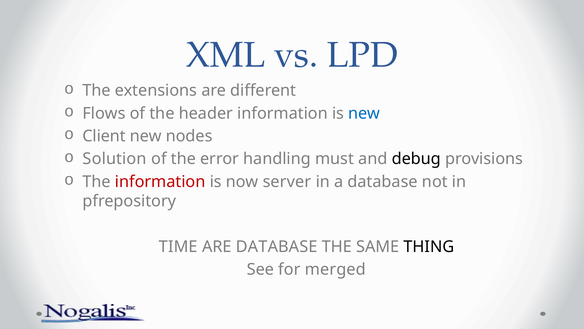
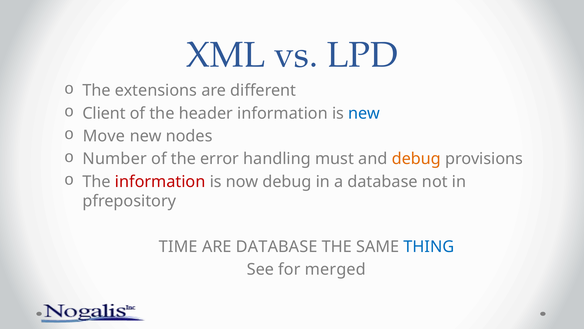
Flows: Flows -> Client
Client: Client -> Move
Solution: Solution -> Number
debug at (416, 159) colour: black -> orange
now server: server -> debug
THING colour: black -> blue
